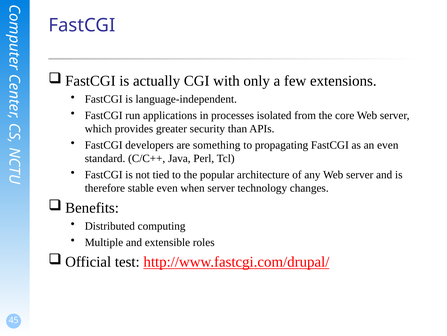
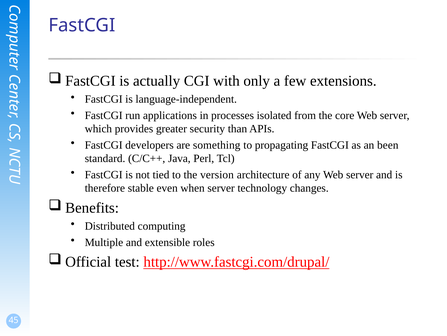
an even: even -> been
popular: popular -> version
